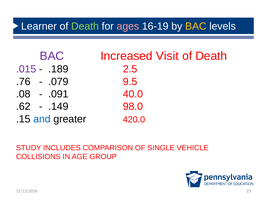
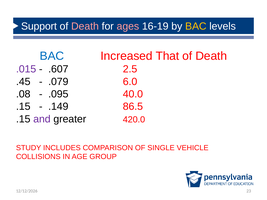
Learner: Learner -> Support
Death at (85, 26) colour: light green -> pink
BAC at (52, 56) colour: purple -> blue
Visit: Visit -> That
.189: .189 -> .607
.76: .76 -> .45
9.5: 9.5 -> 6.0
.091: .091 -> .095
.62 at (23, 107): .62 -> .15
98.0: 98.0 -> 86.5
and colour: blue -> purple
